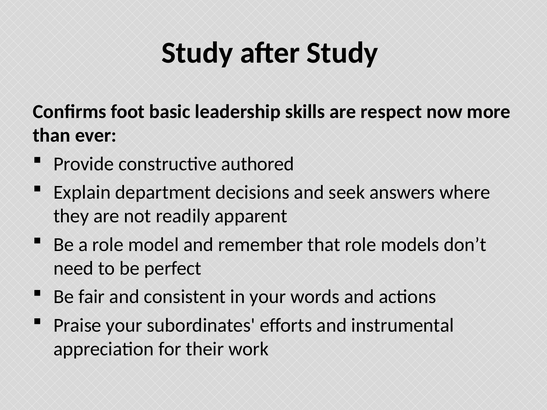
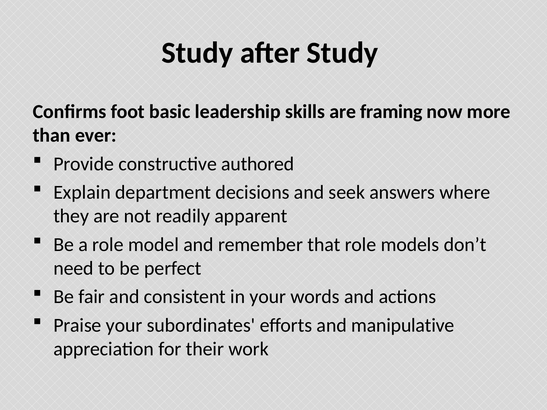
respect: respect -> framing
instrumental: instrumental -> manipulative
